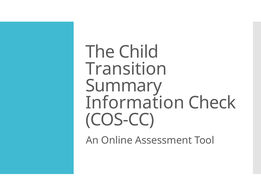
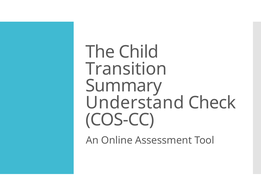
Information: Information -> Understand
